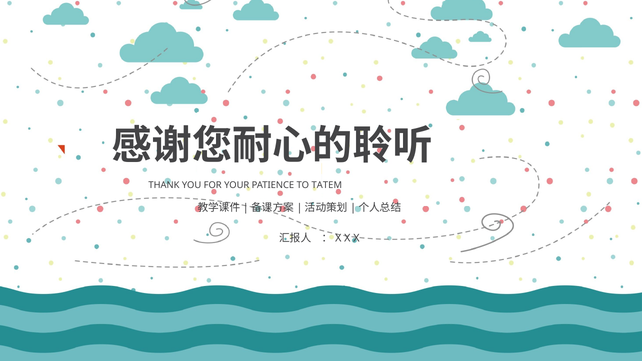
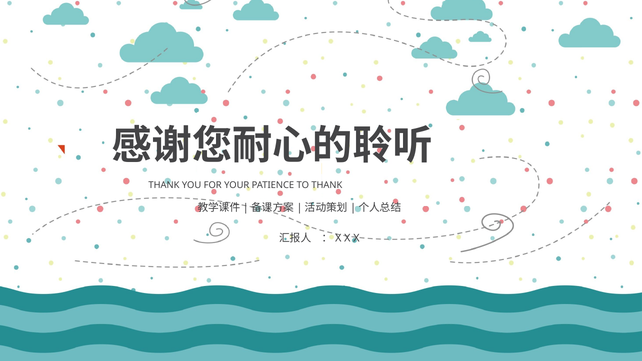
TO TATEM: TATEM -> THANK
